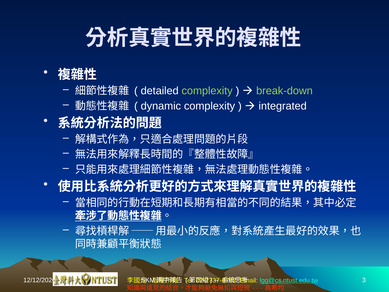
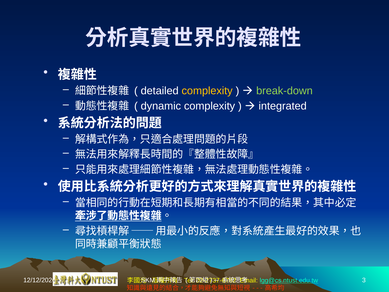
complexity at (207, 91) colour: light green -> yellow
